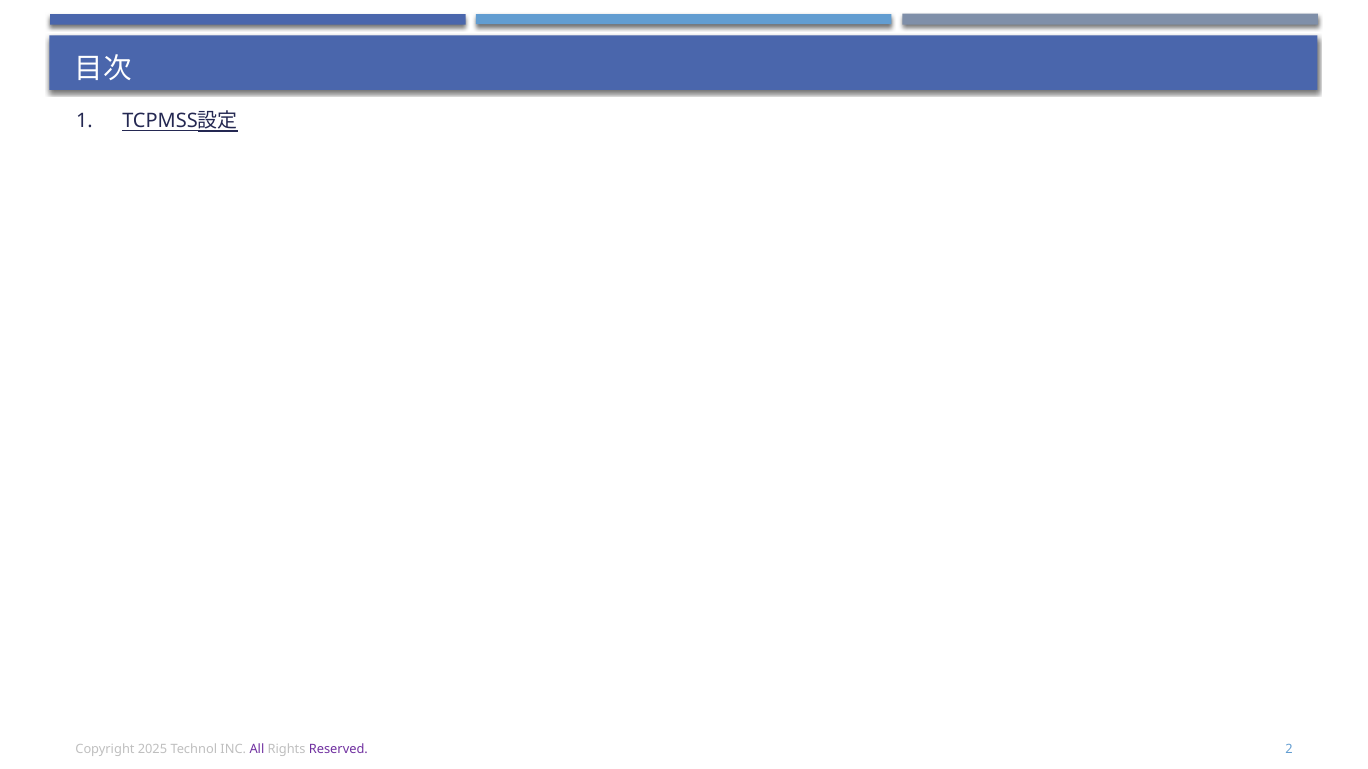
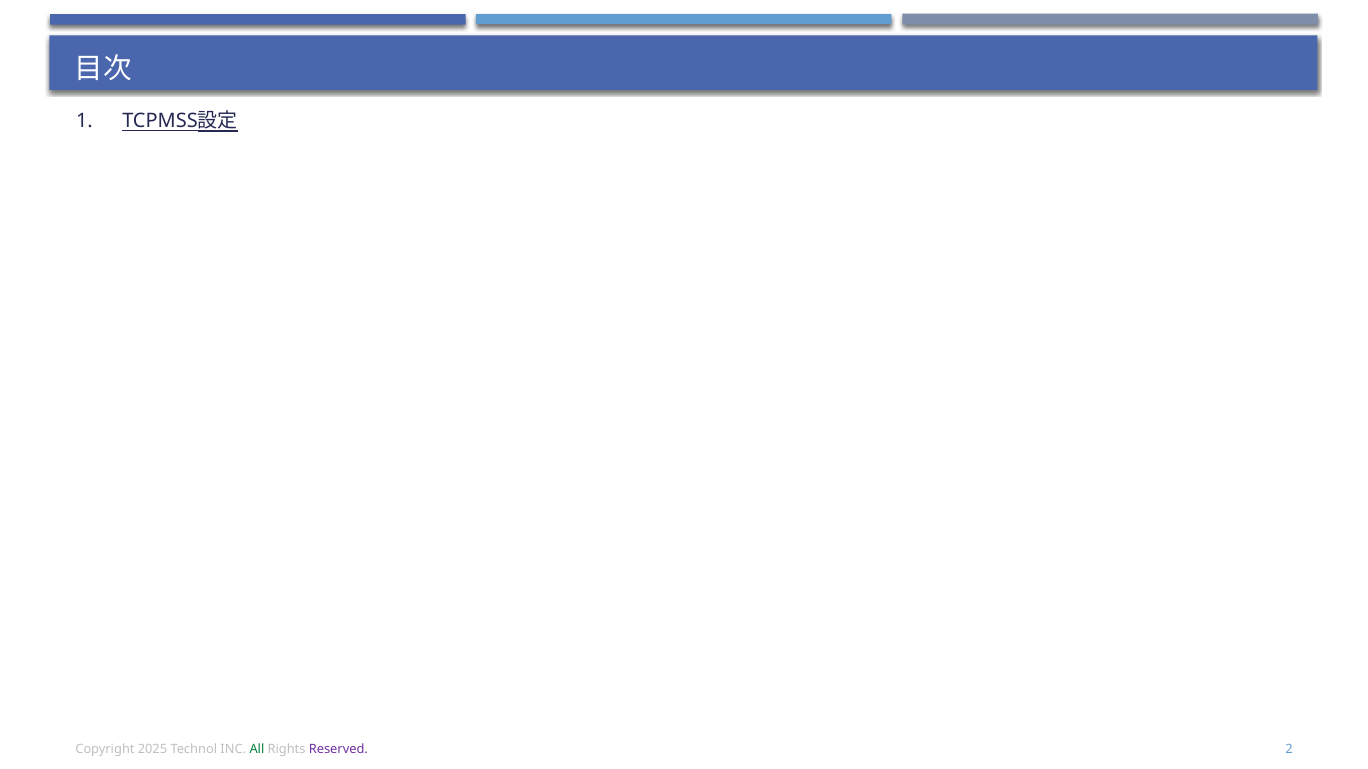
All colour: purple -> green
